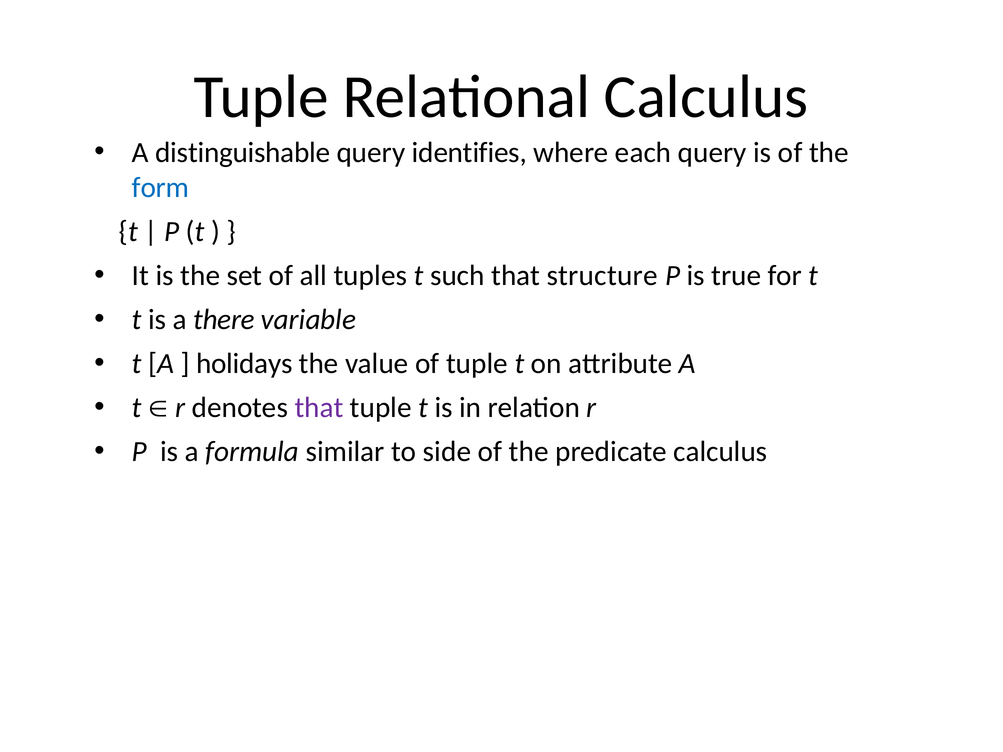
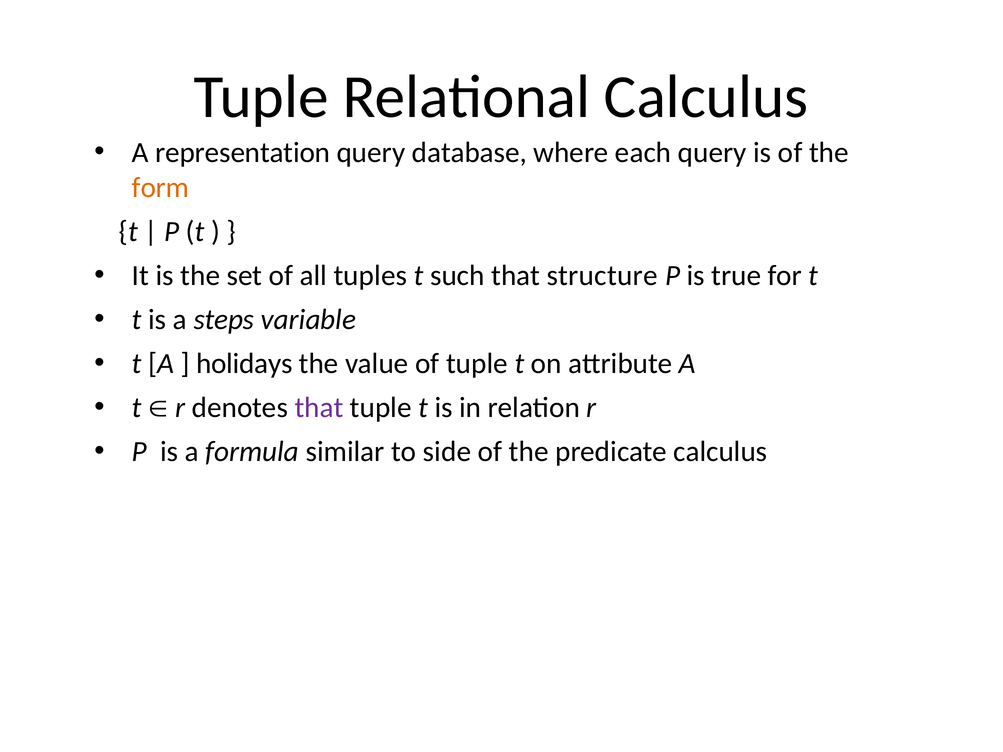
distinguishable: distinguishable -> representation
identifies: identifies -> database
form colour: blue -> orange
there: there -> steps
